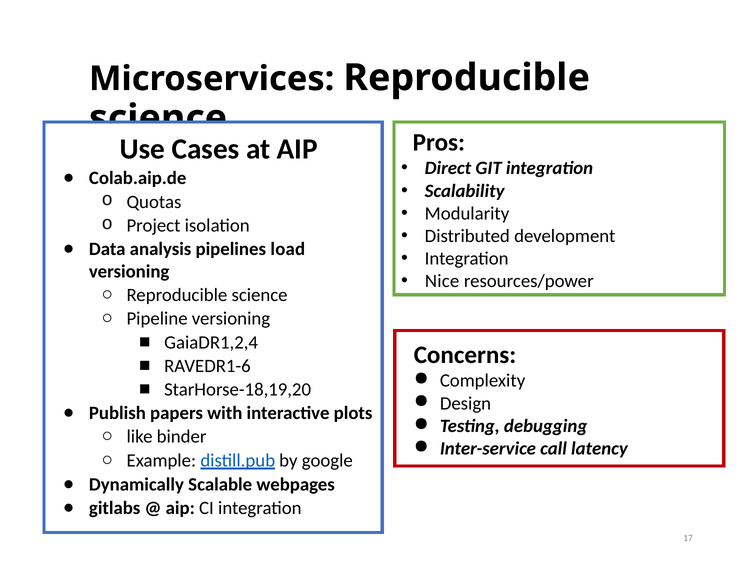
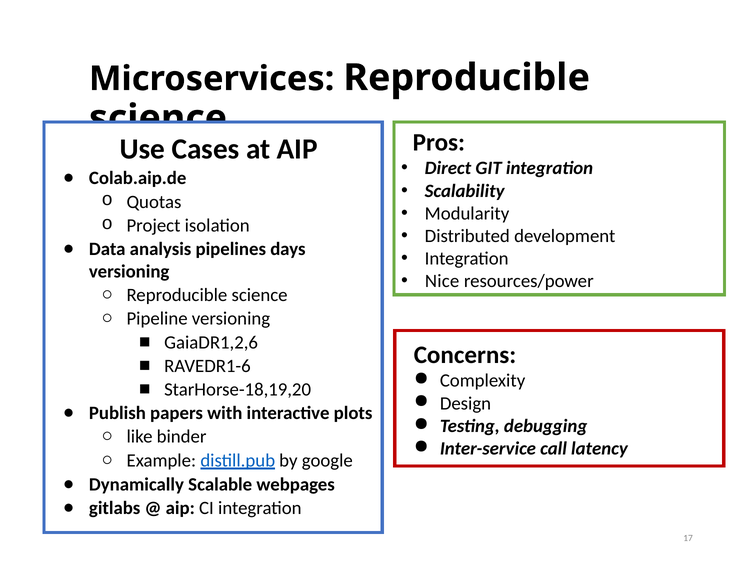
load: load -> days
GaiaDR1,2,4: GaiaDR1,2,4 -> GaiaDR1,2,6
